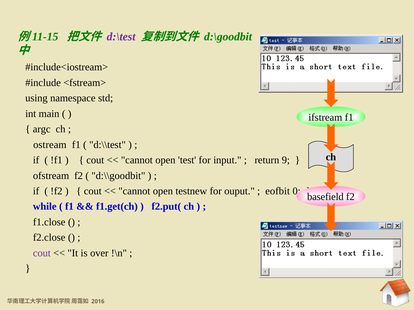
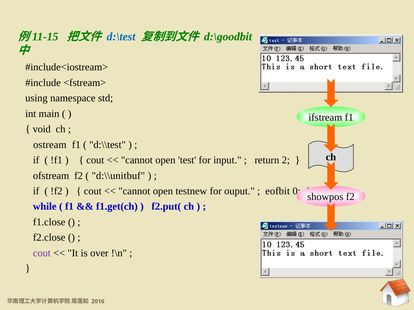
d:\test colour: purple -> blue
argc: argc -> void
9: 9 -> 2
d:\\goodbit: d:\\goodbit -> d:\\unitbuf
basefield: basefield -> showpos
